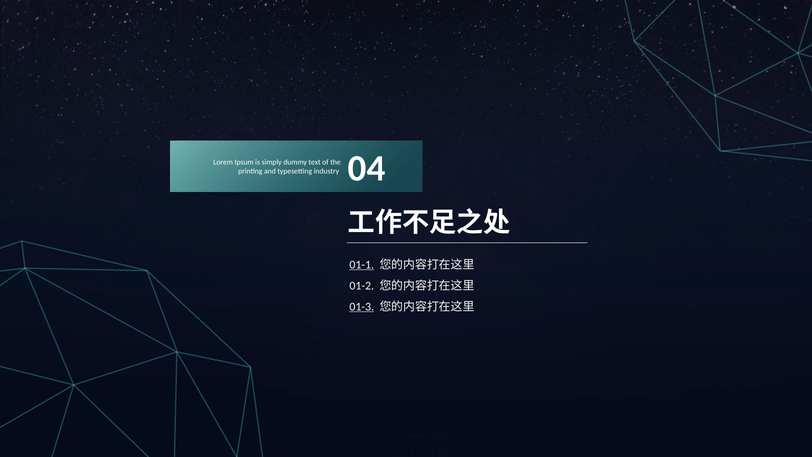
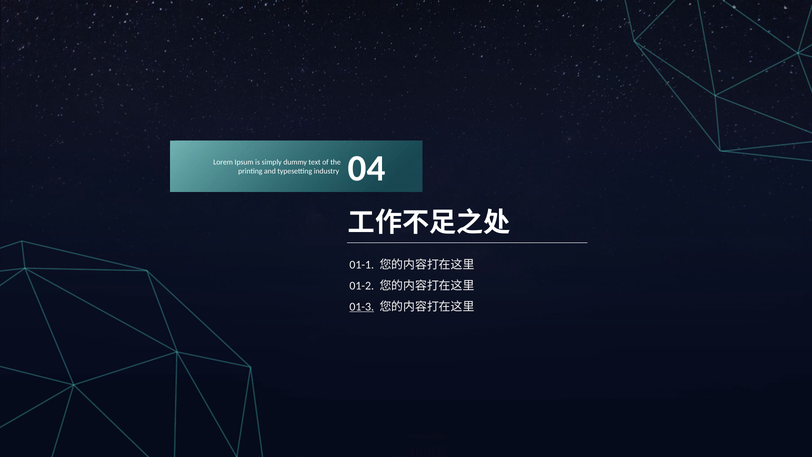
01-1 underline: present -> none
